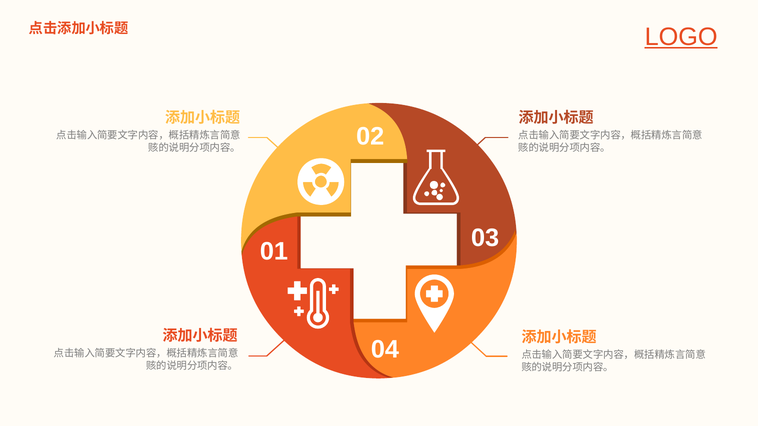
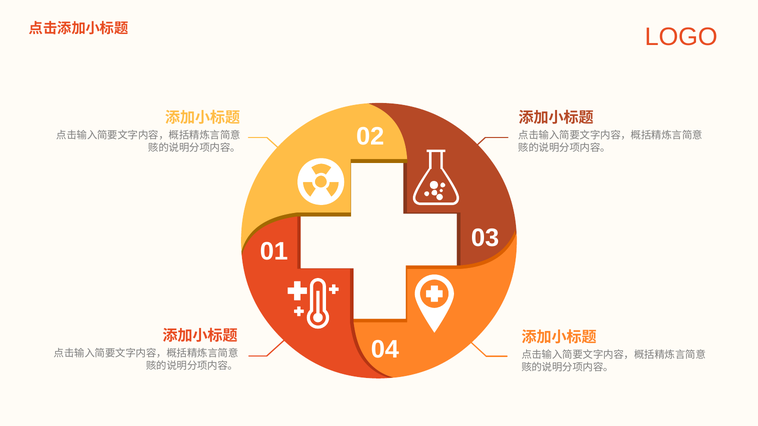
LOGO underline: present -> none
